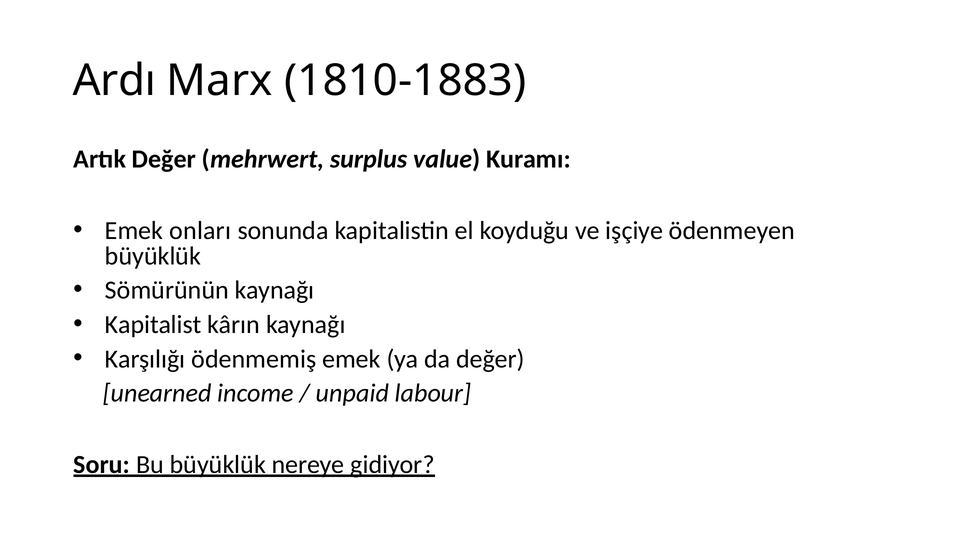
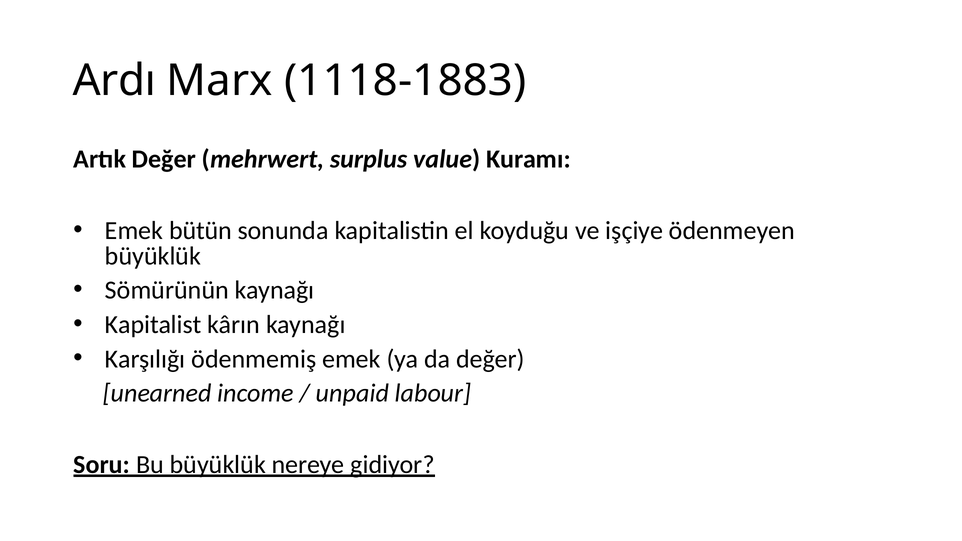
1810-1883: 1810-1883 -> 1118-1883
onları: onları -> bütün
